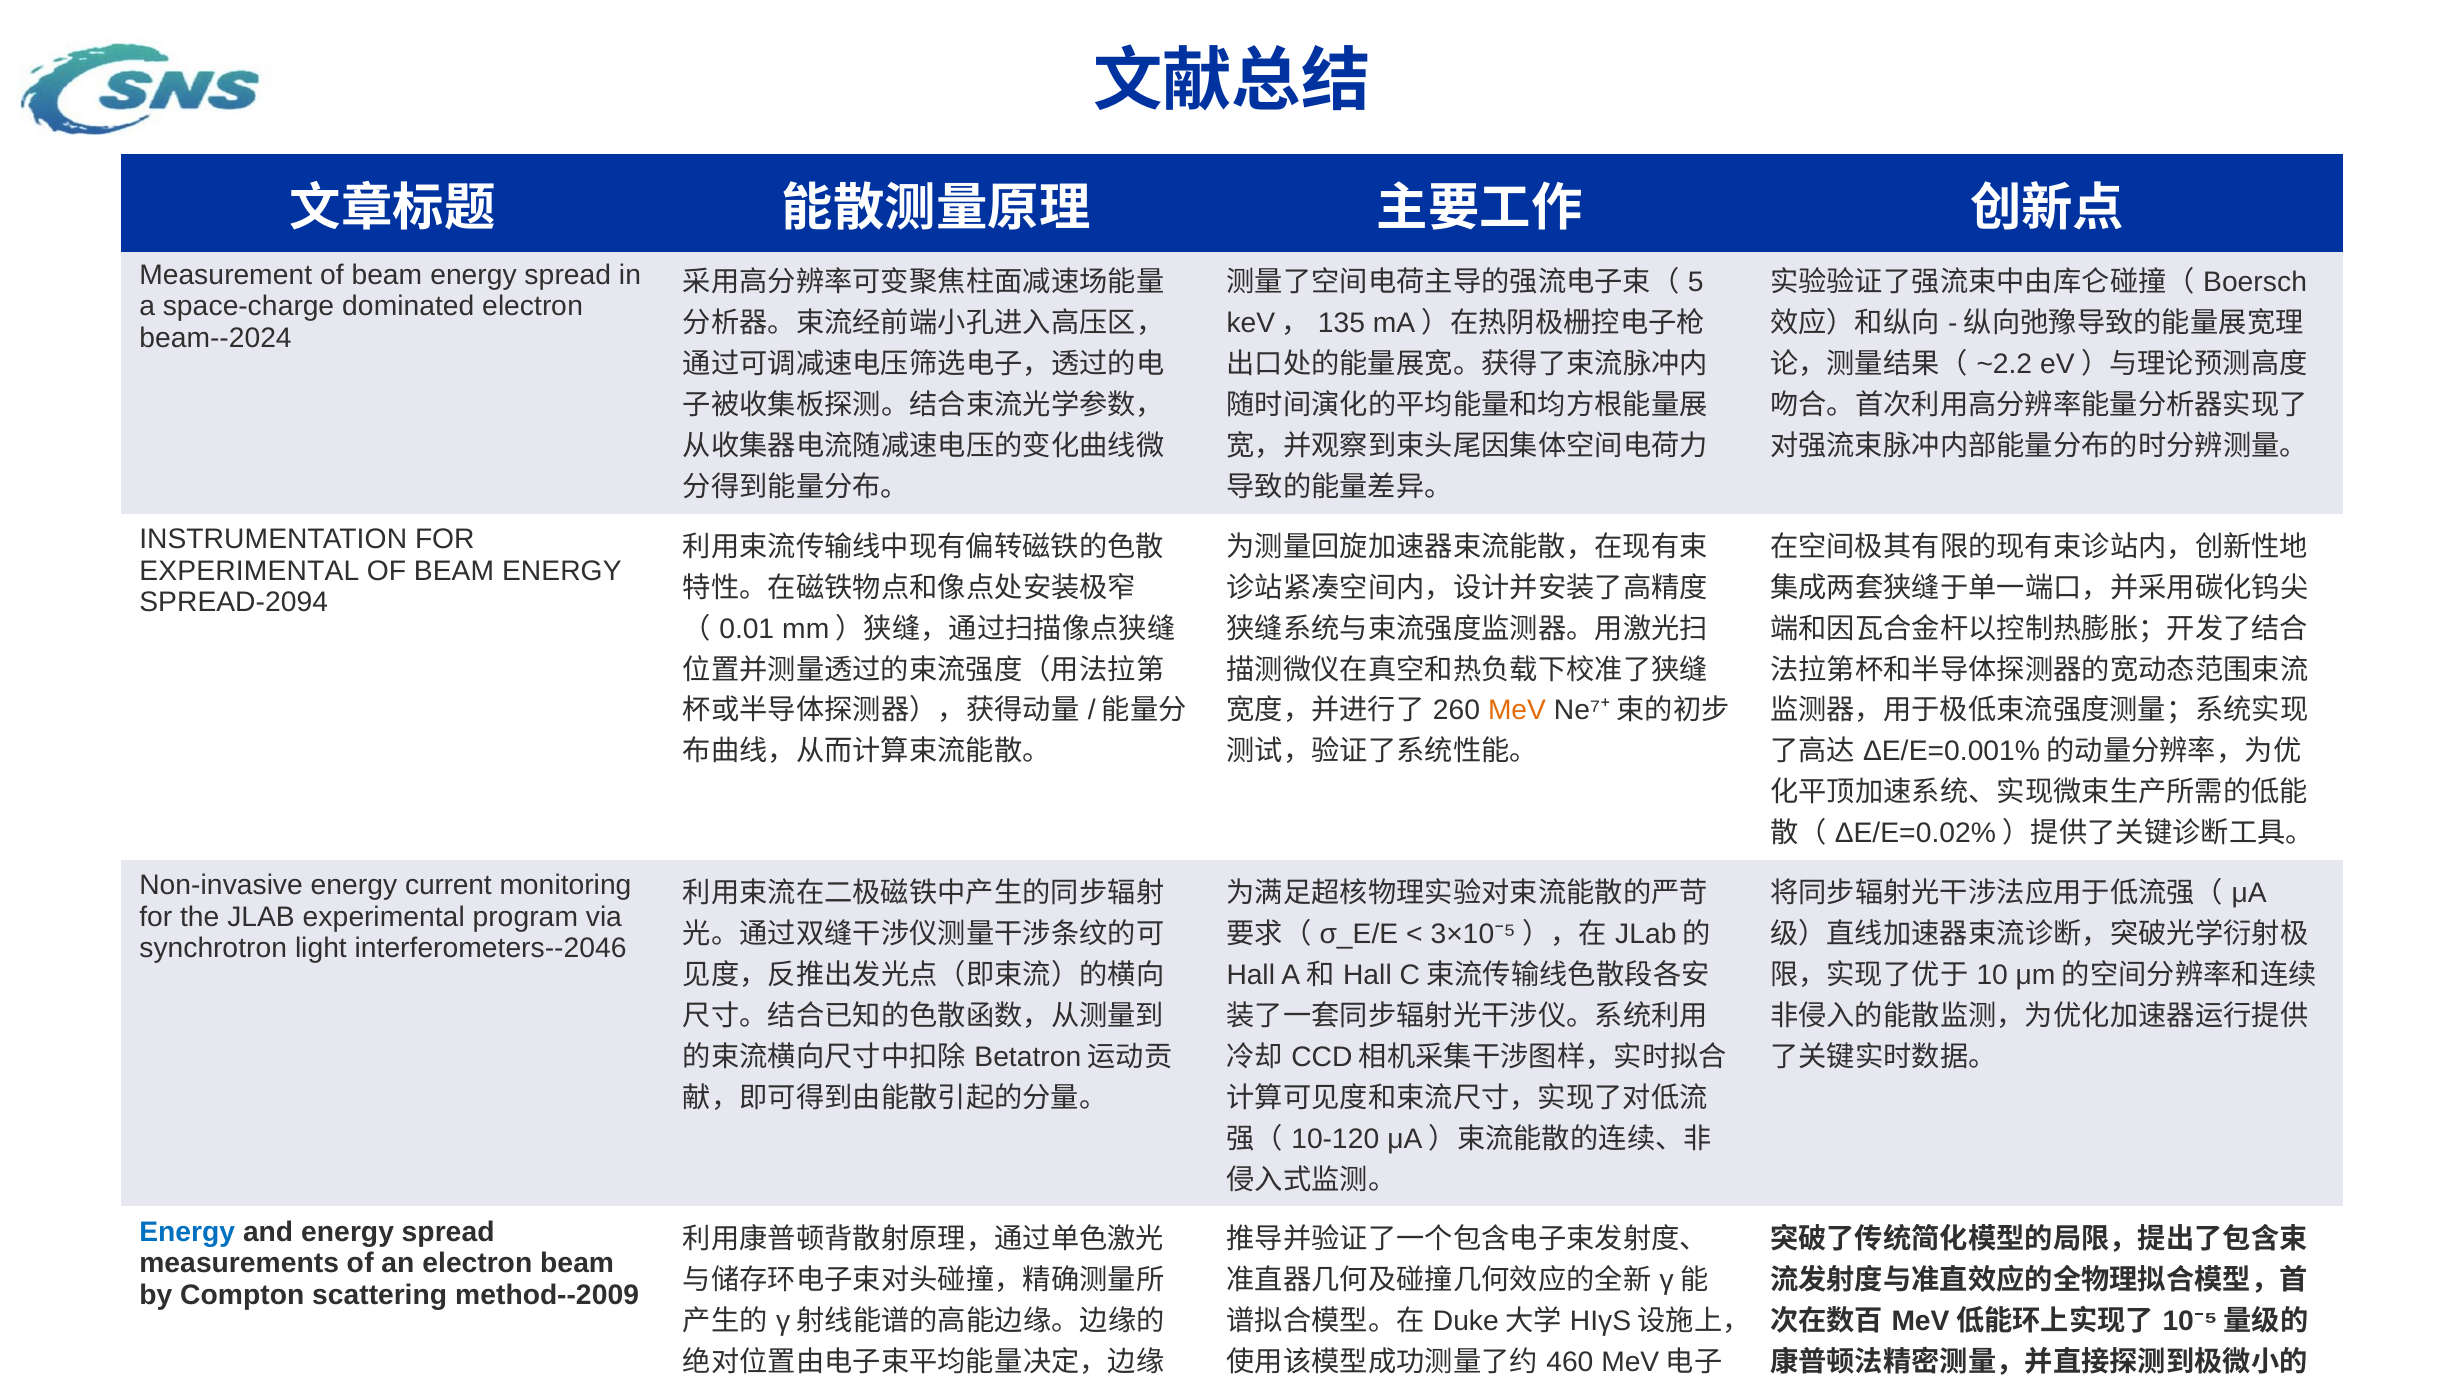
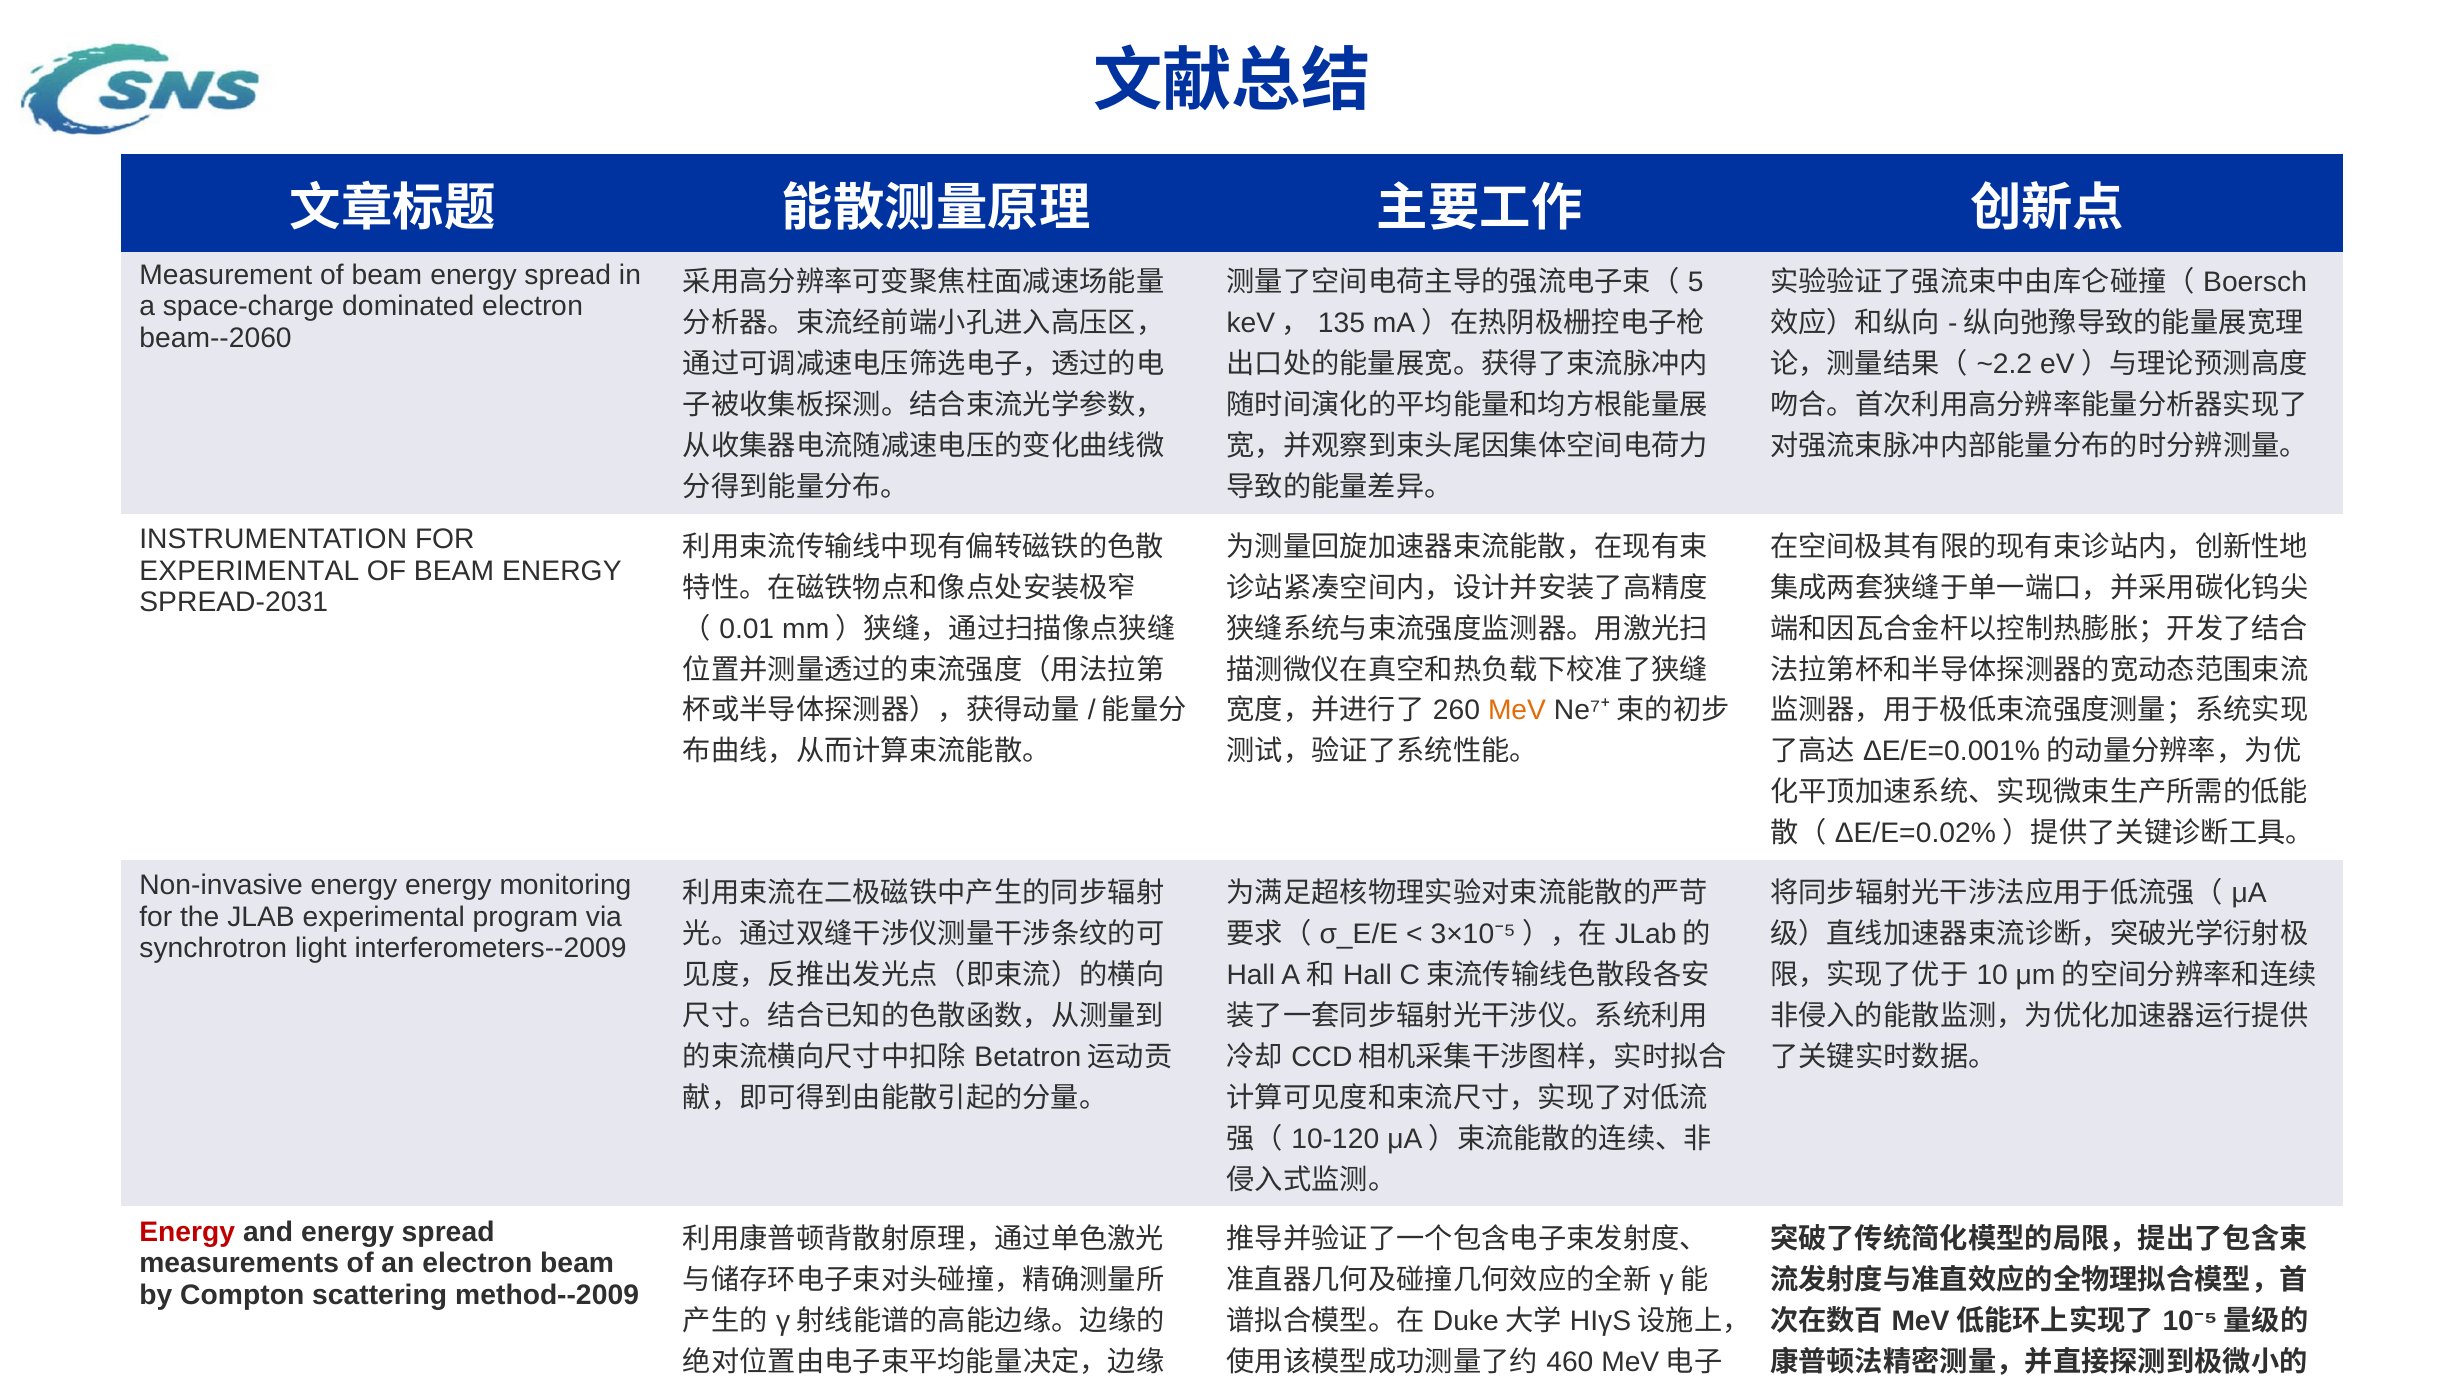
beam--2024: beam--2024 -> beam--2060
SPREAD-2094: SPREAD-2094 -> SPREAD-2031
energy current: current -> energy
interferometers--2046: interferometers--2046 -> interferometers--2009
Energy at (187, 1232) colour: blue -> red
